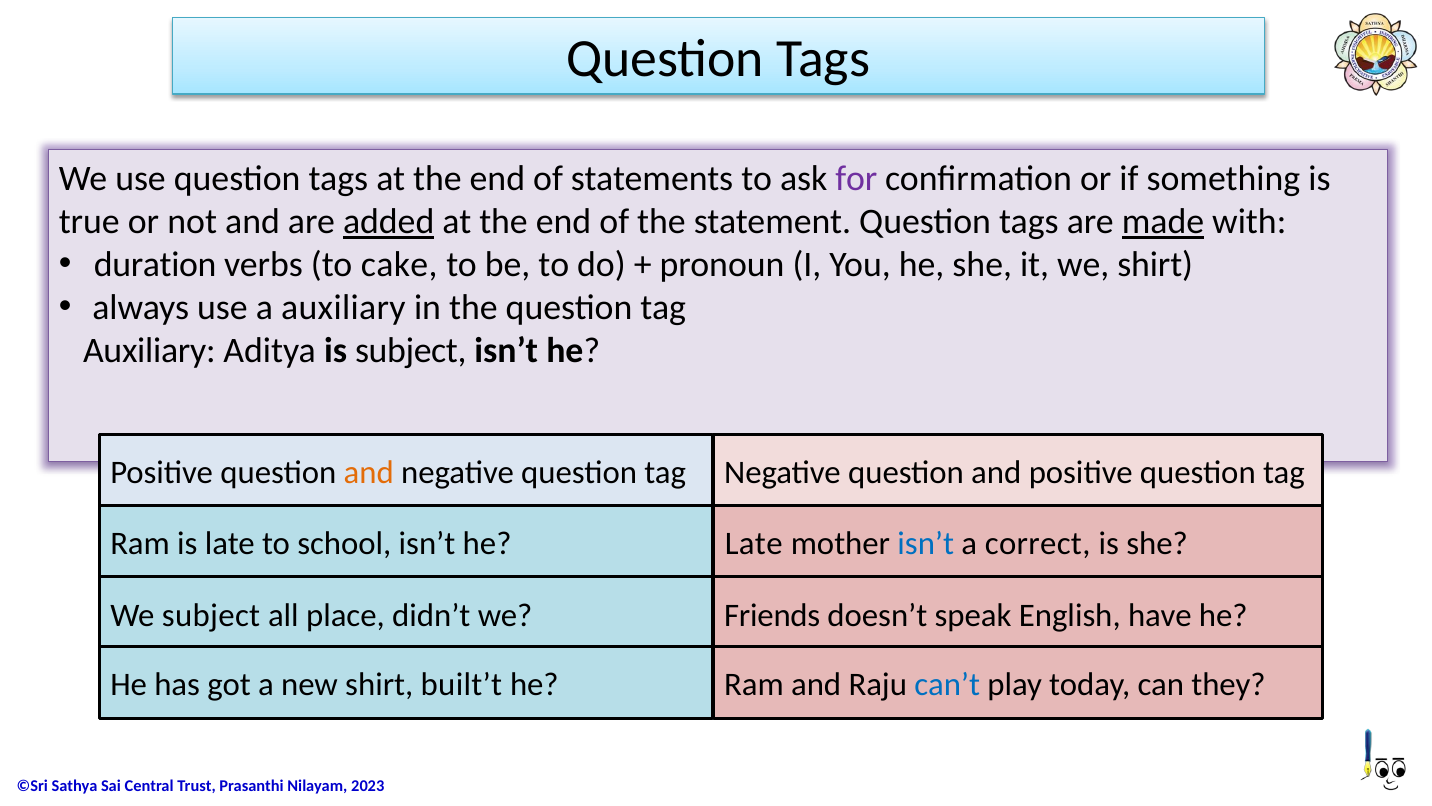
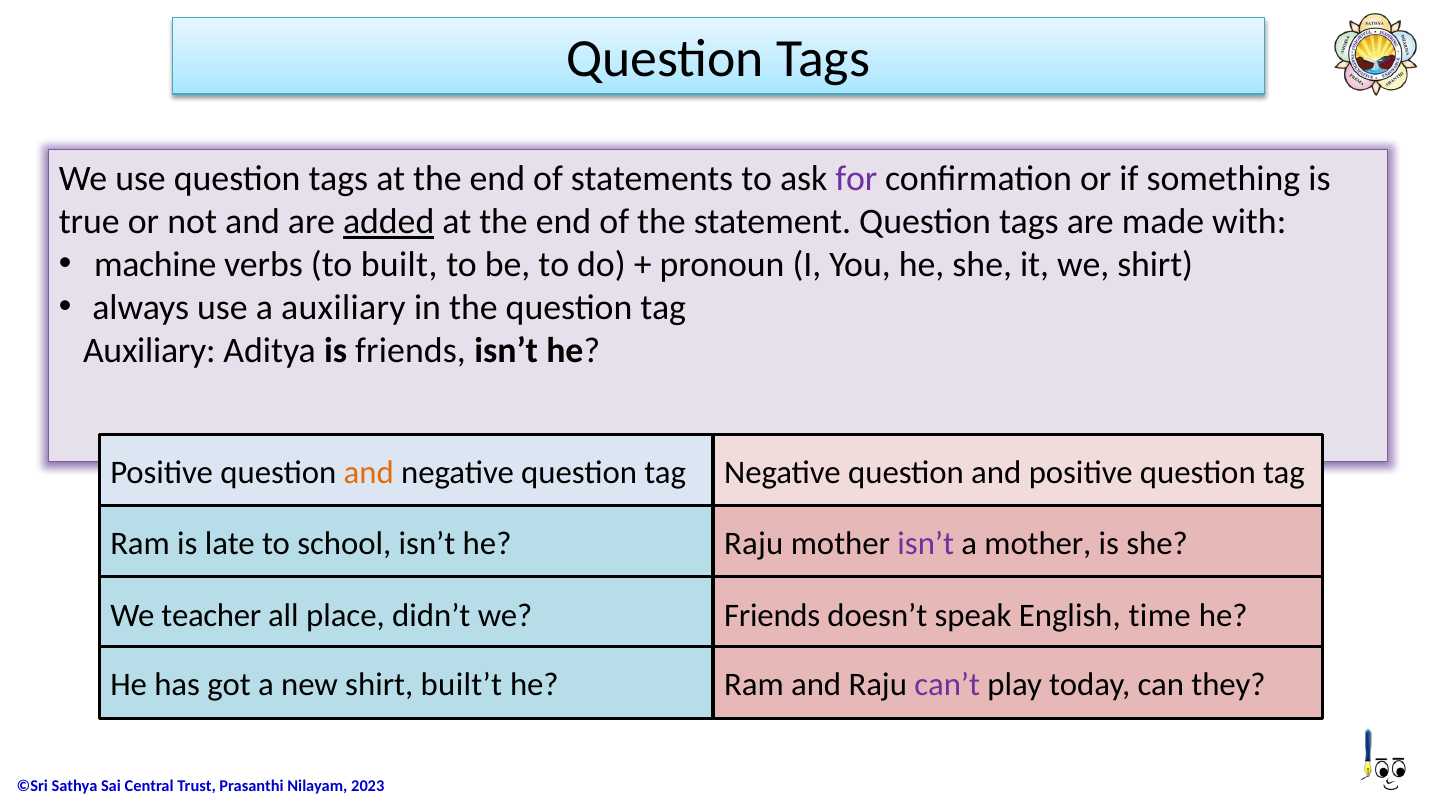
made underline: present -> none
duration: duration -> machine
cake: cake -> built
is subject: subject -> friends
he Late: Late -> Raju
isn’t at (926, 544) colour: blue -> purple
a correct: correct -> mother
We subject: subject -> teacher
have: have -> time
can’t colour: blue -> purple
